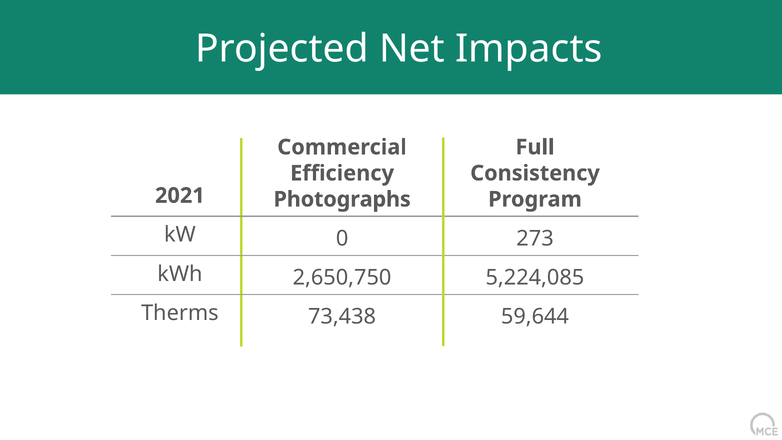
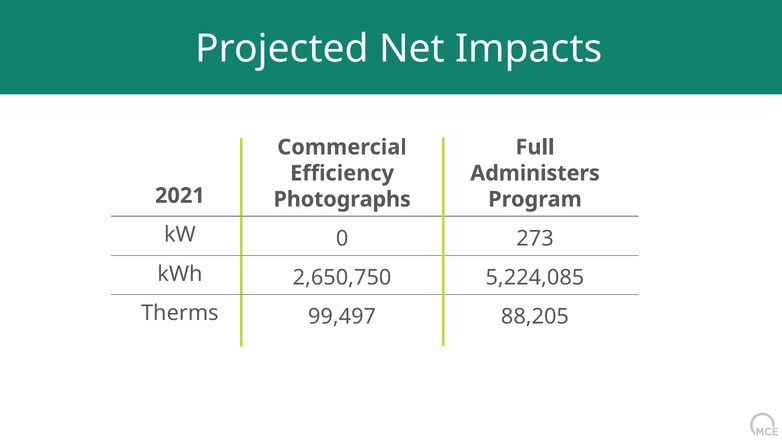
Consistency: Consistency -> Administers
73,438: 73,438 -> 99,497
59,644: 59,644 -> 88,205
